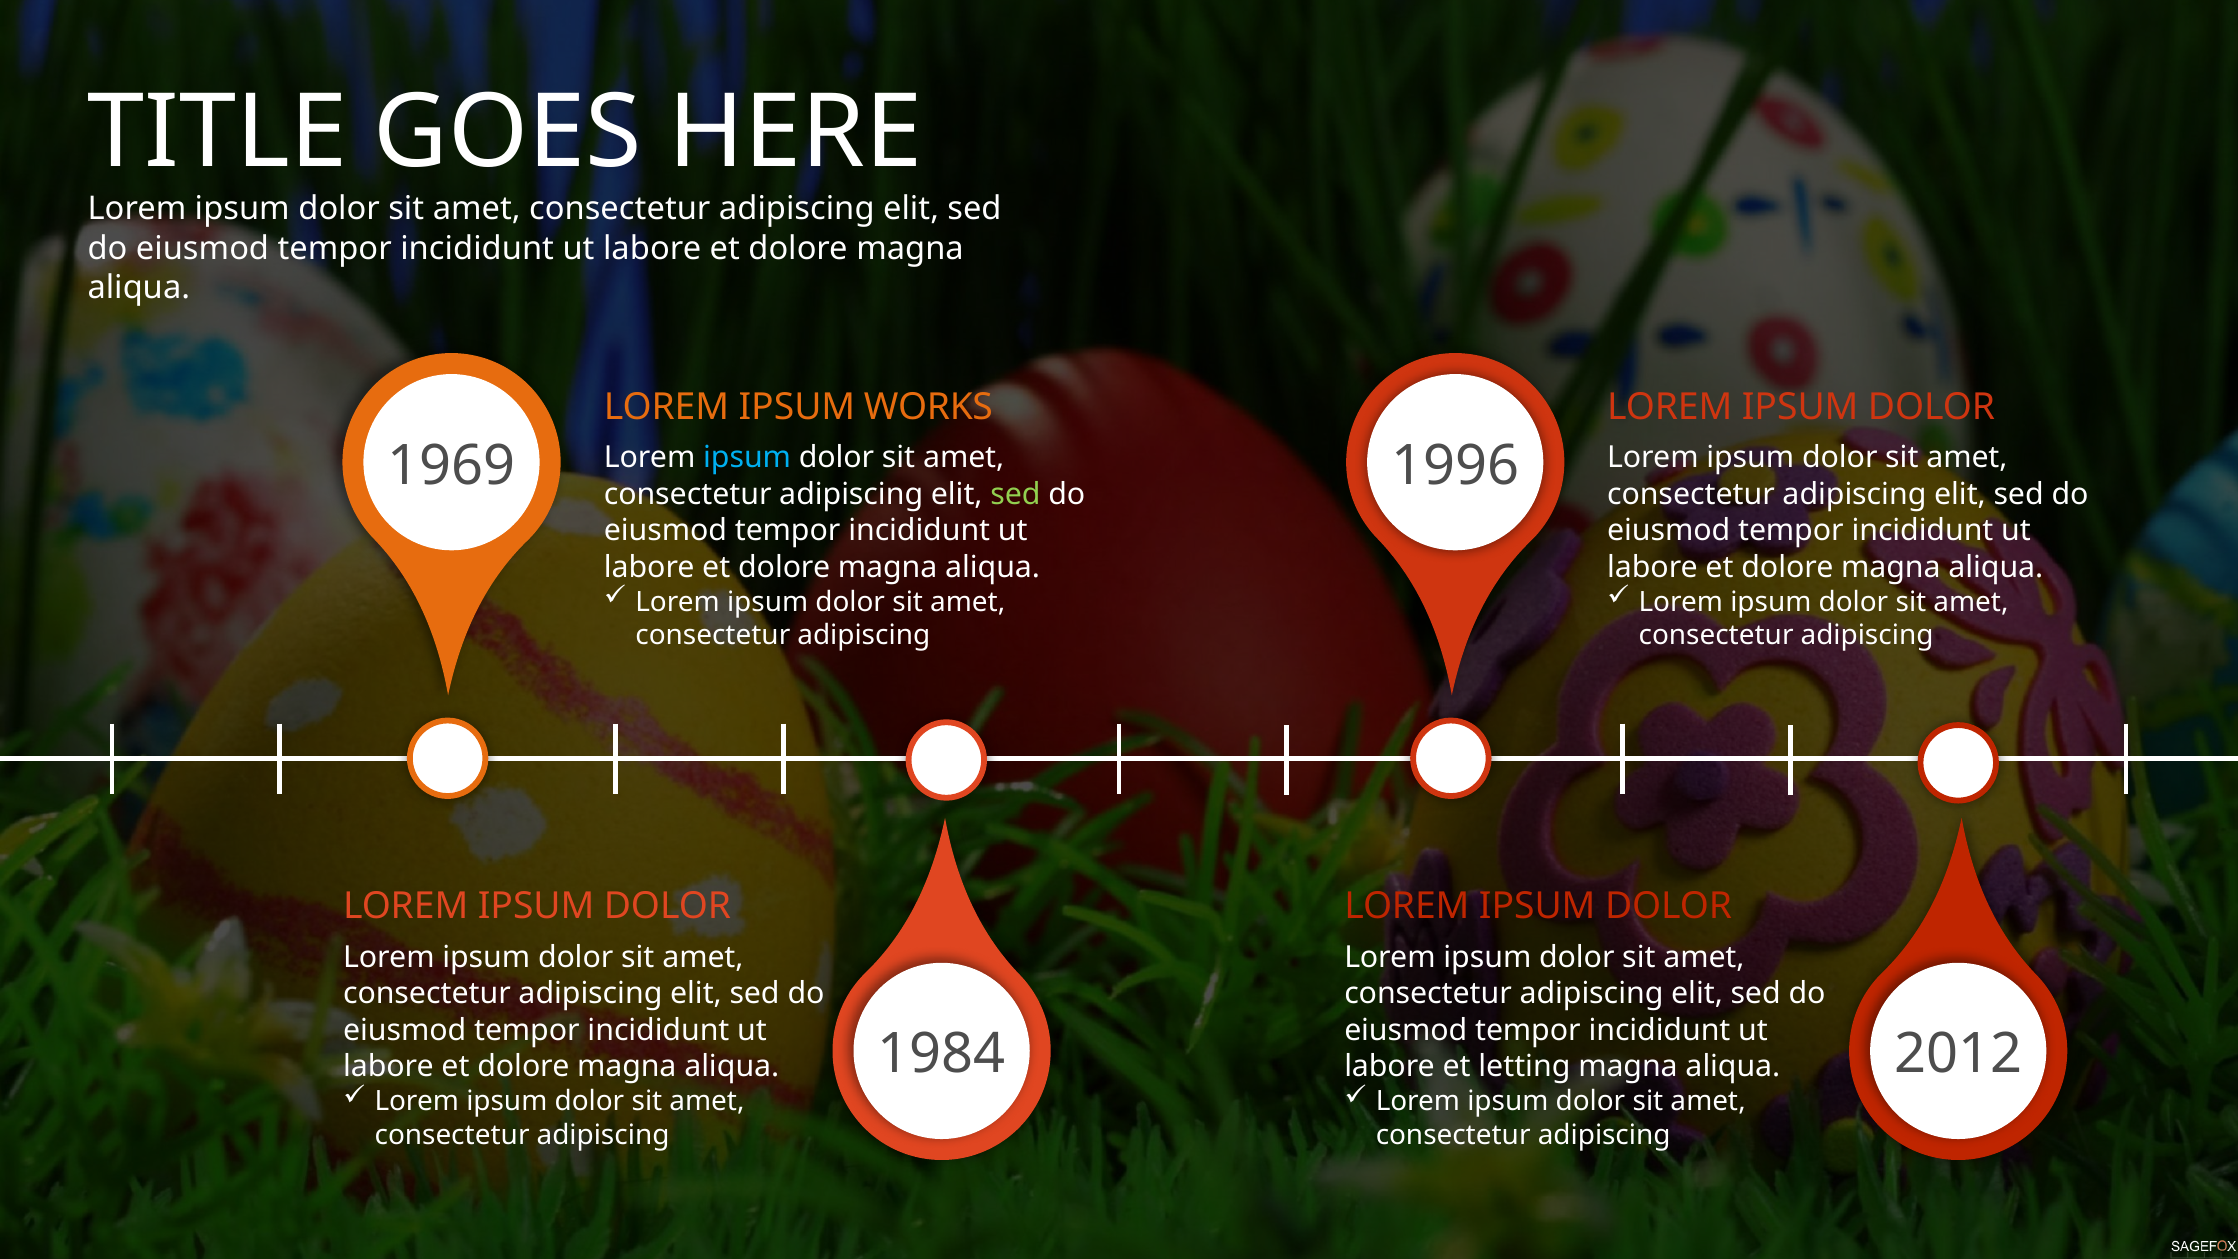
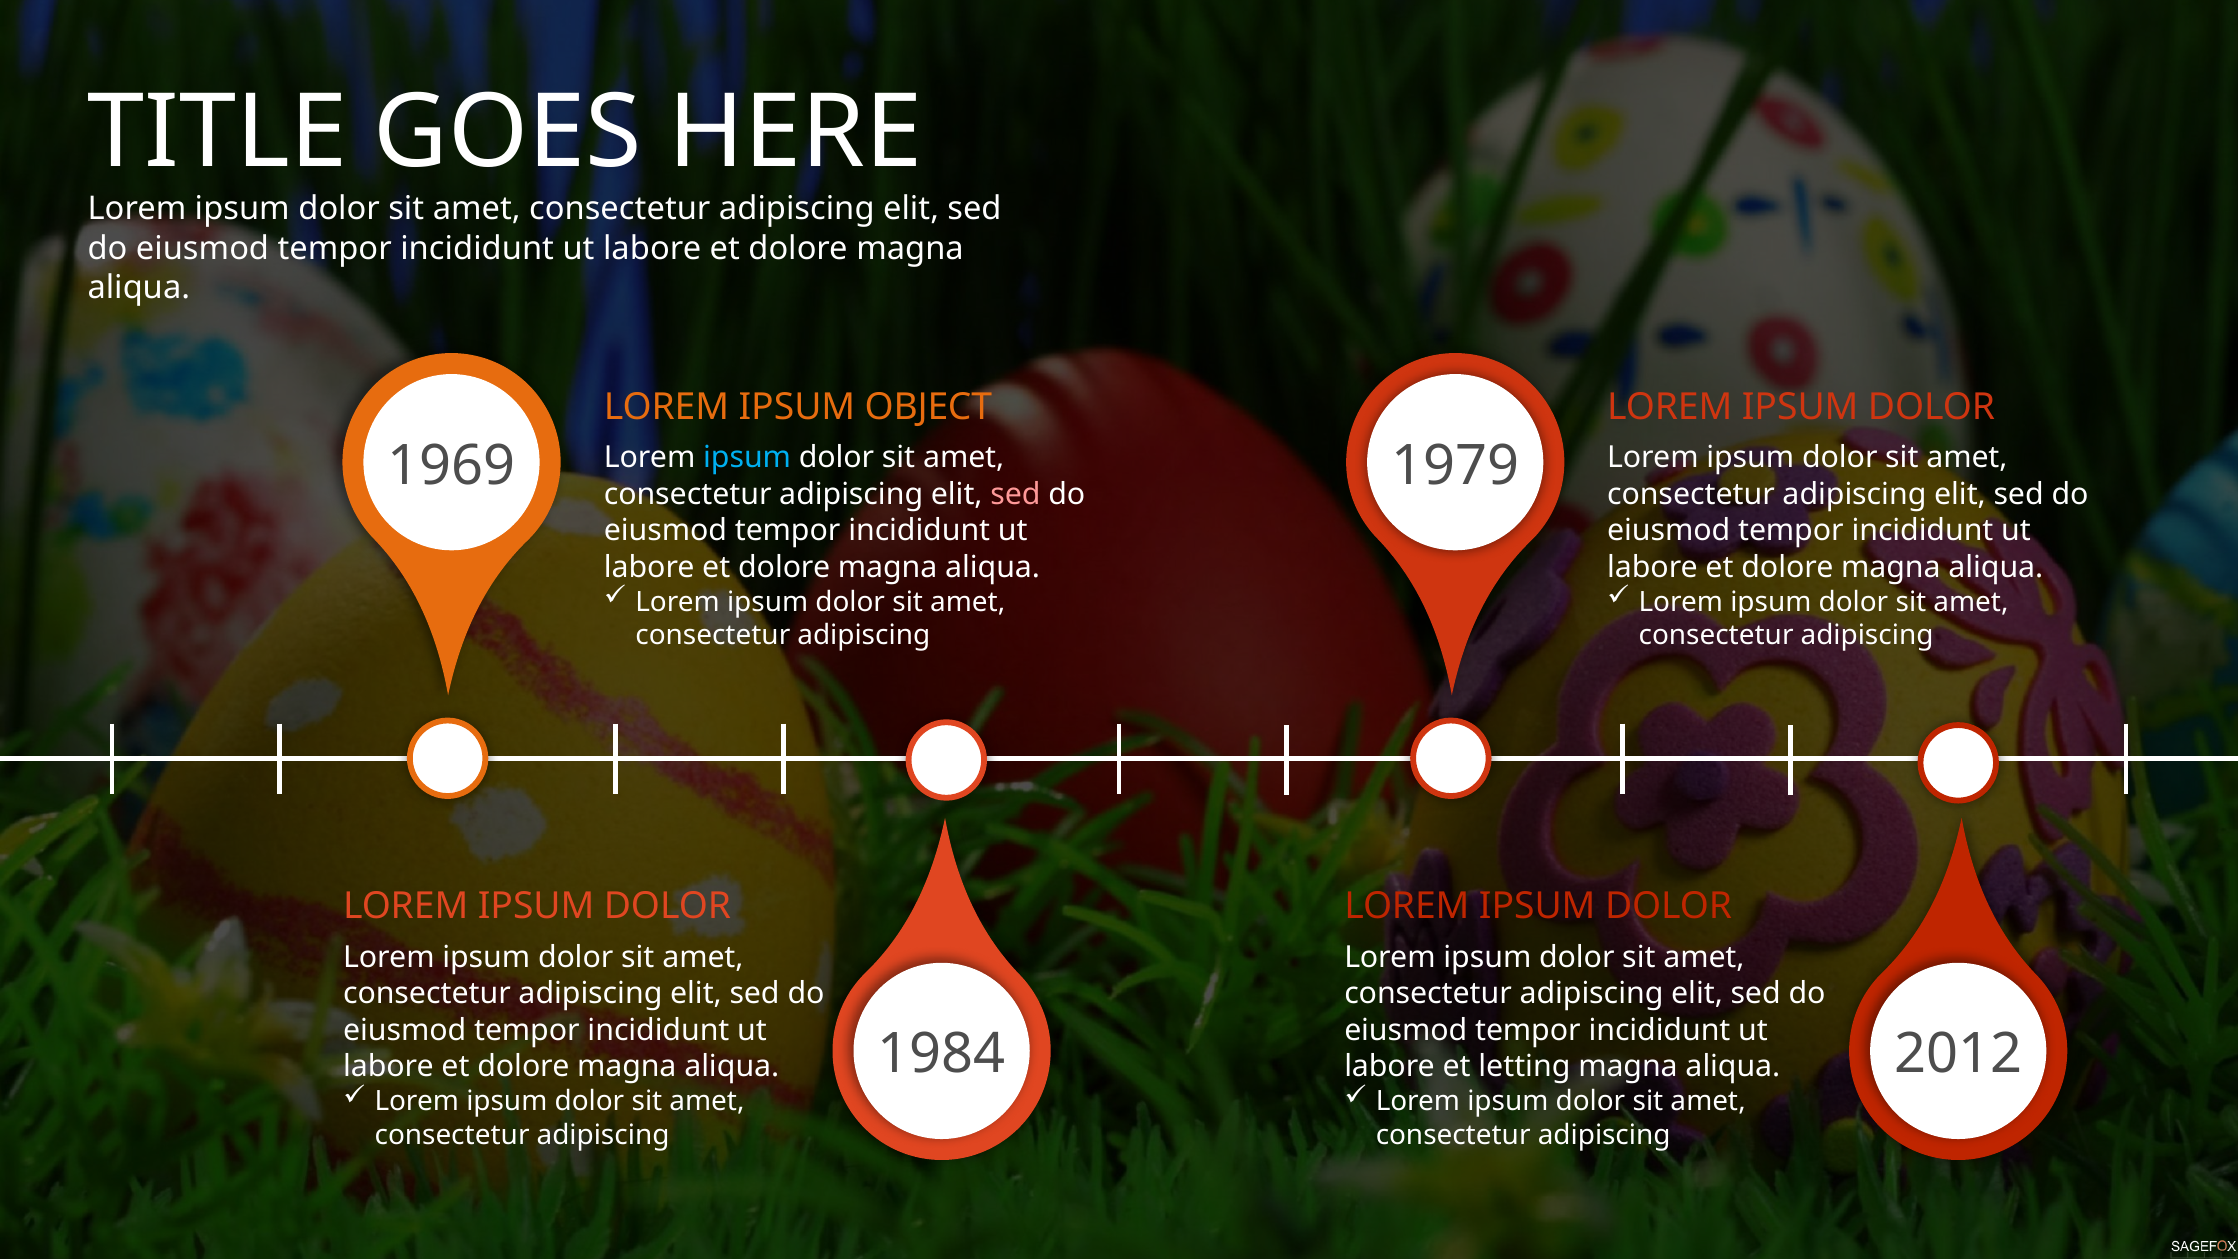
WORKS: WORKS -> OBJECT
1996: 1996 -> 1979
sed at (1015, 494) colour: light green -> pink
